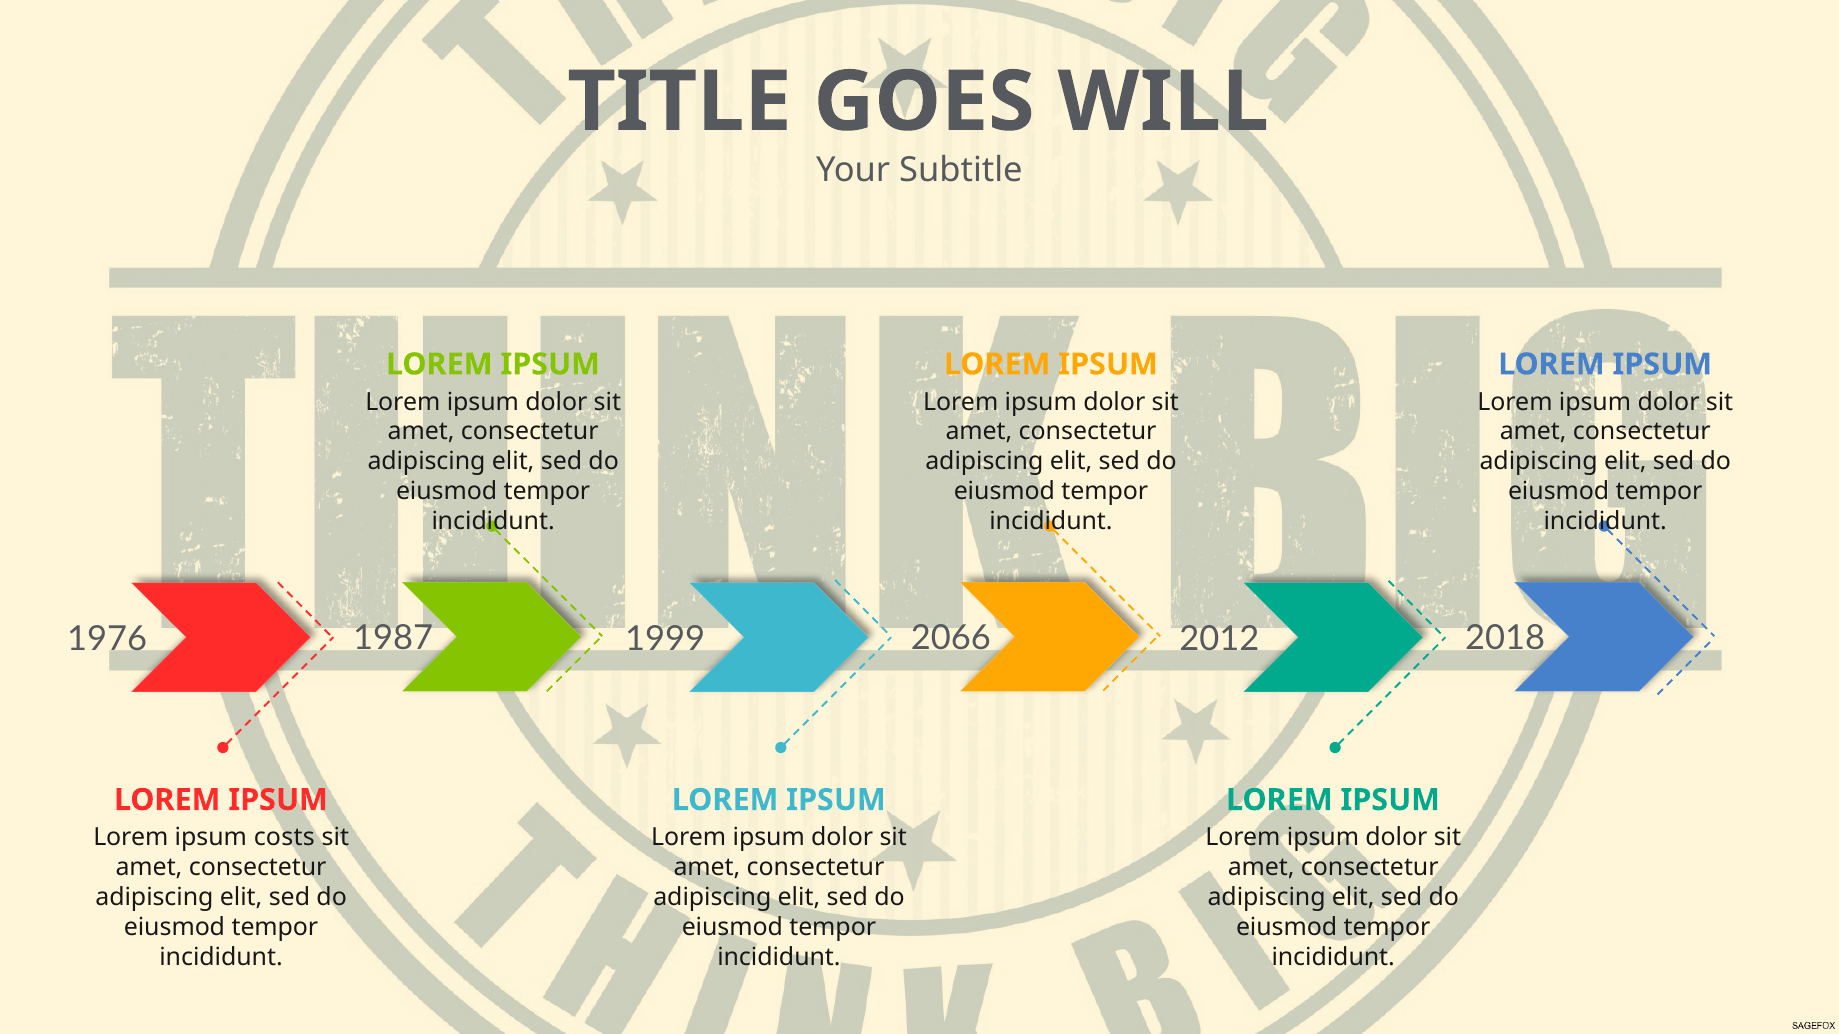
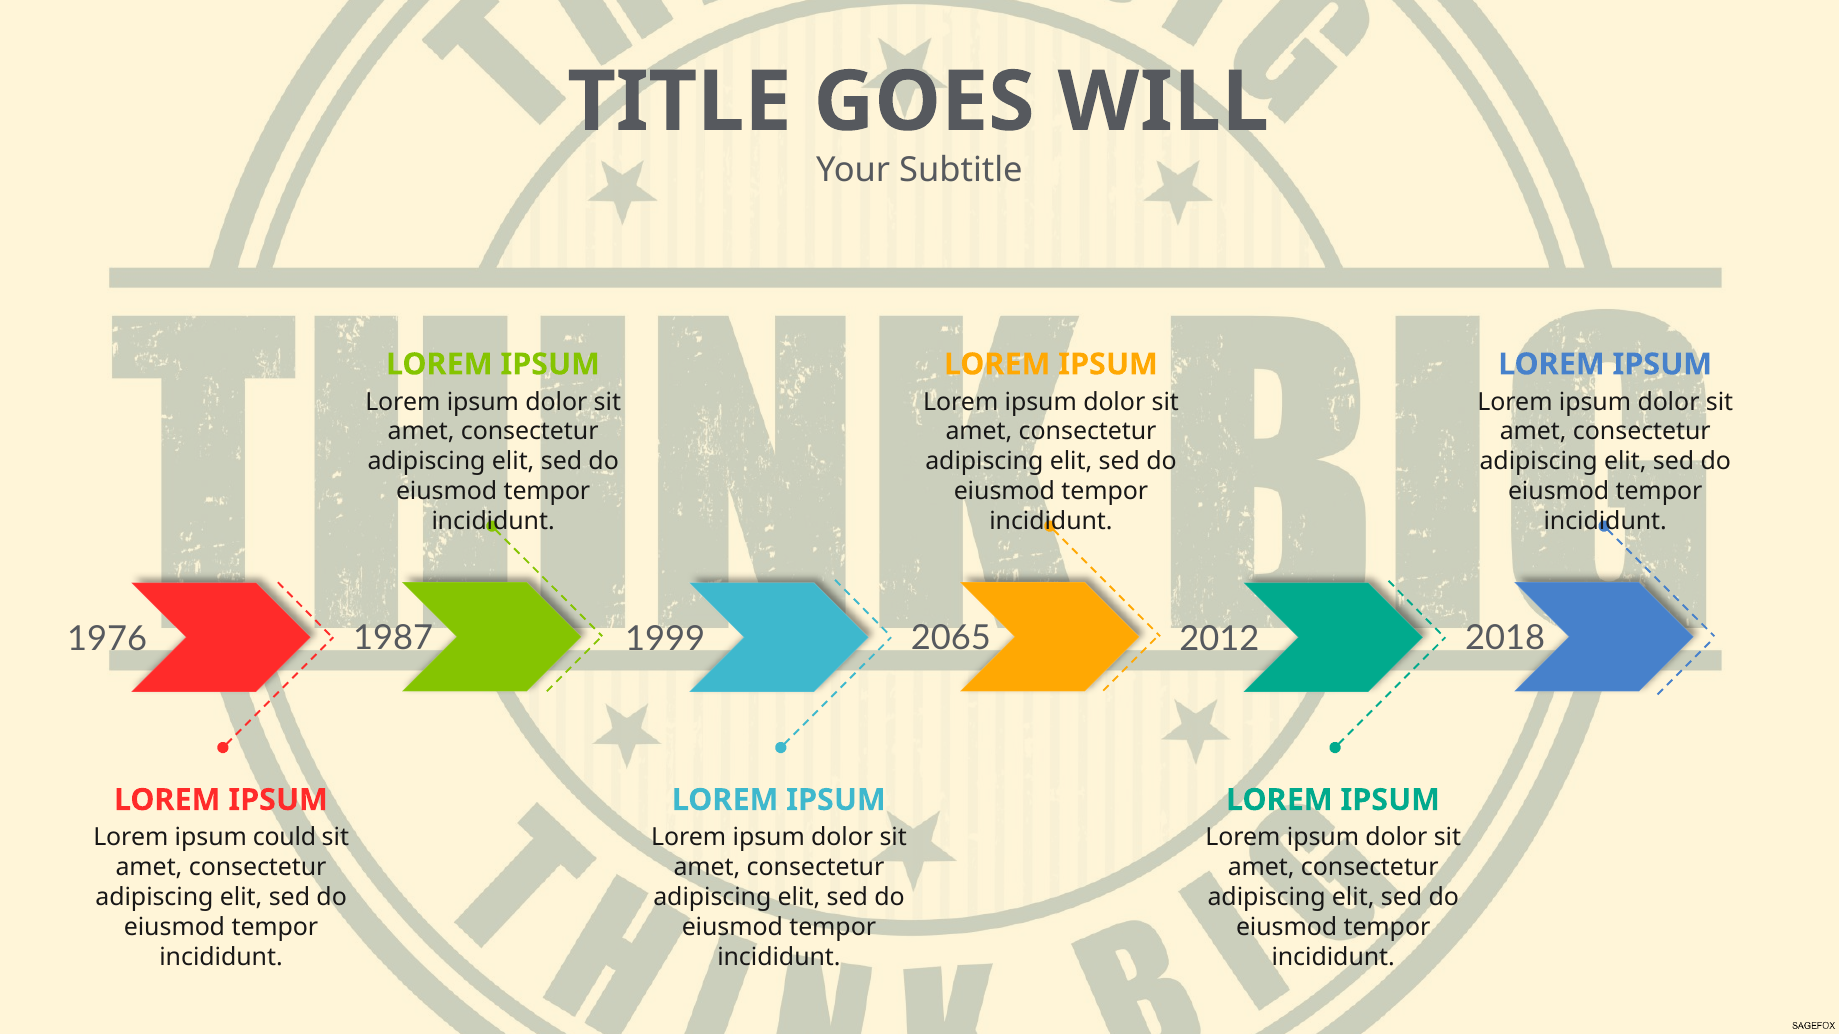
2066: 2066 -> 2065
costs: costs -> could
